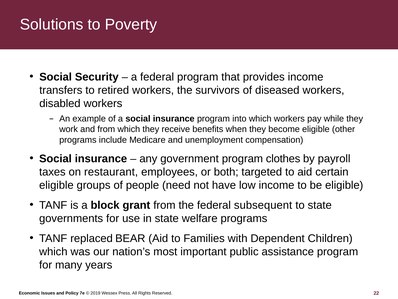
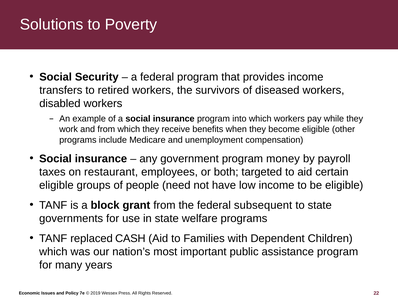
clothes: clothes -> money
BEAR: BEAR -> CASH
